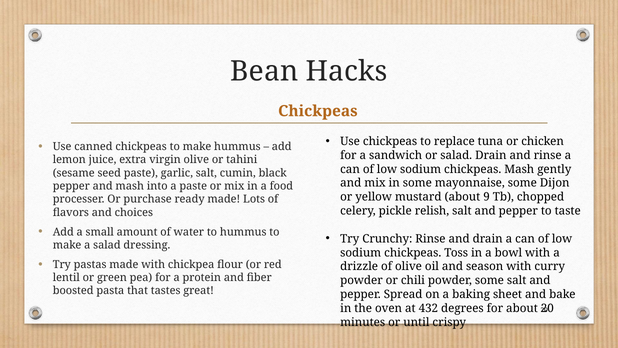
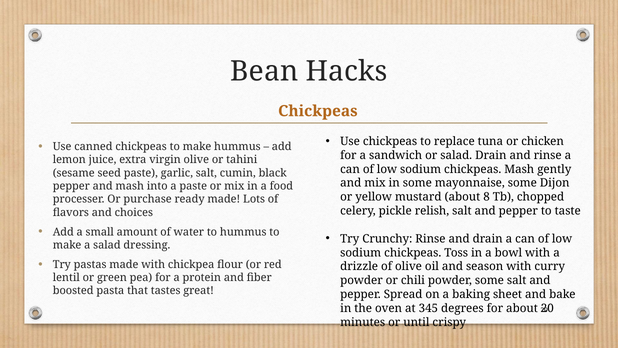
9: 9 -> 8
432: 432 -> 345
